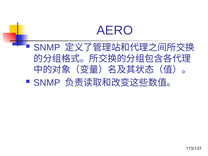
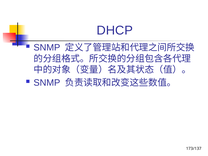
AERO: AERO -> DHCP
